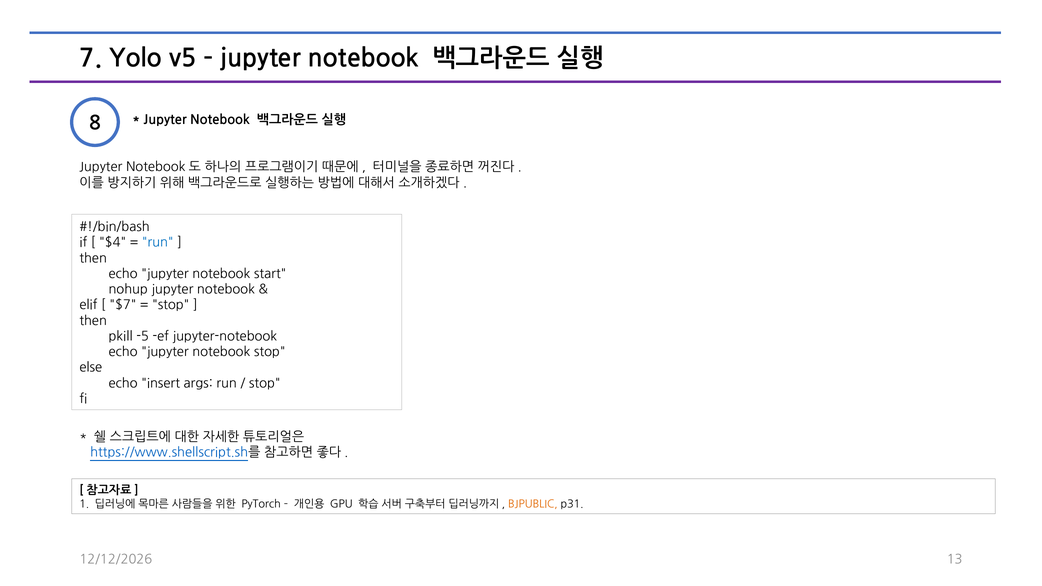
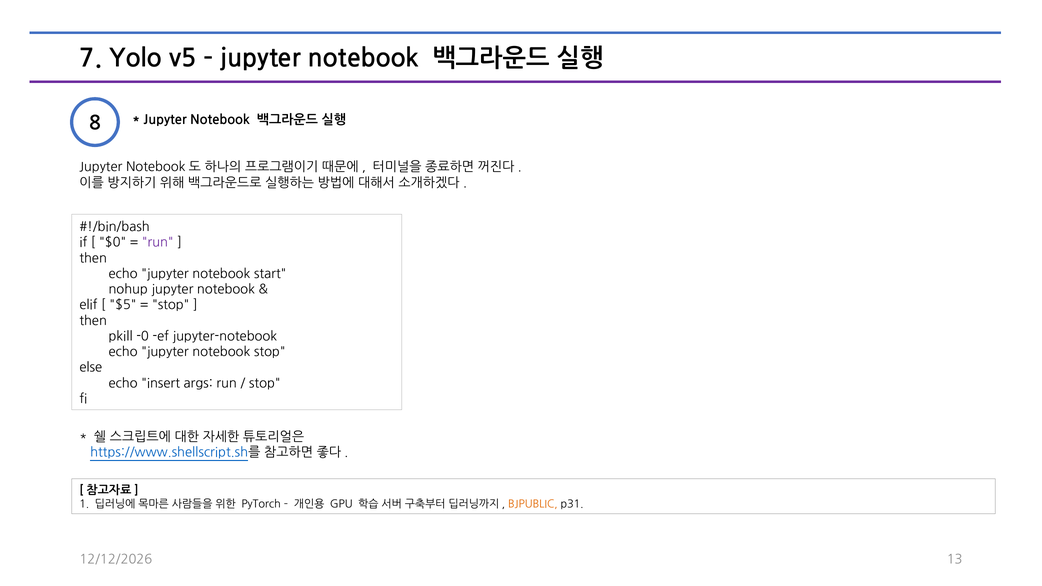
$4: $4 -> $0
run at (158, 243) colour: blue -> purple
$7: $7 -> $5
-5: -5 -> -0
